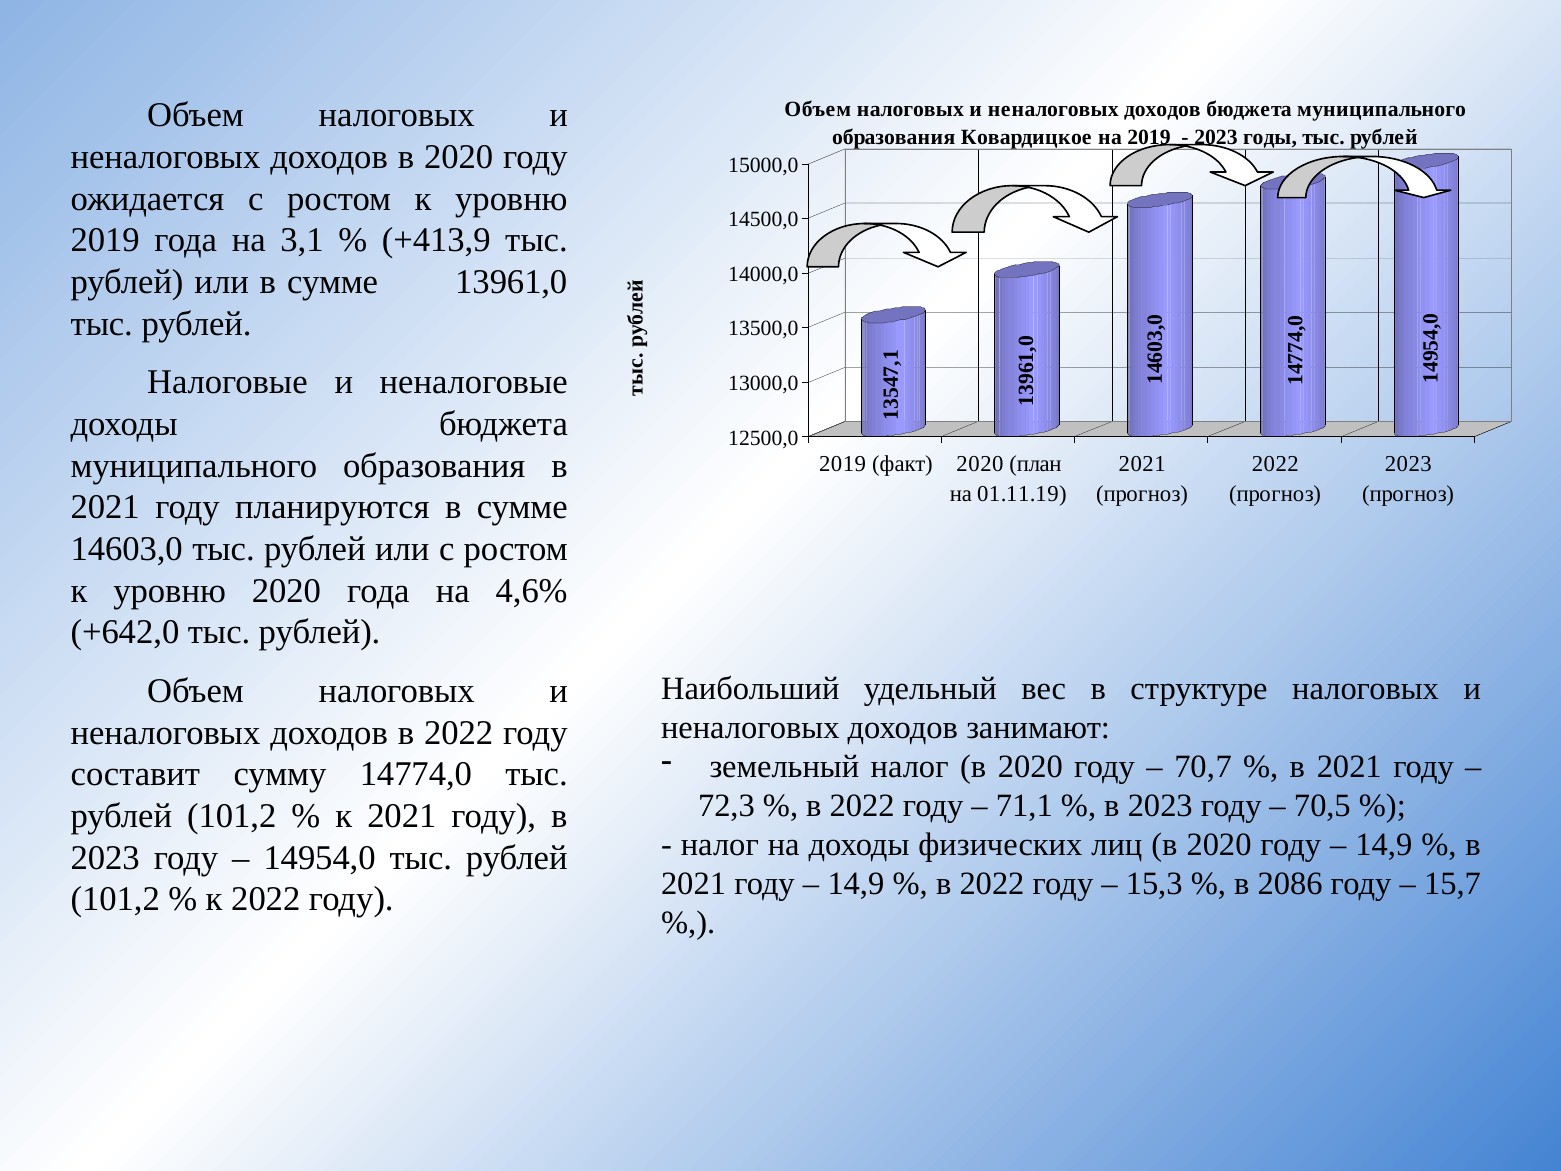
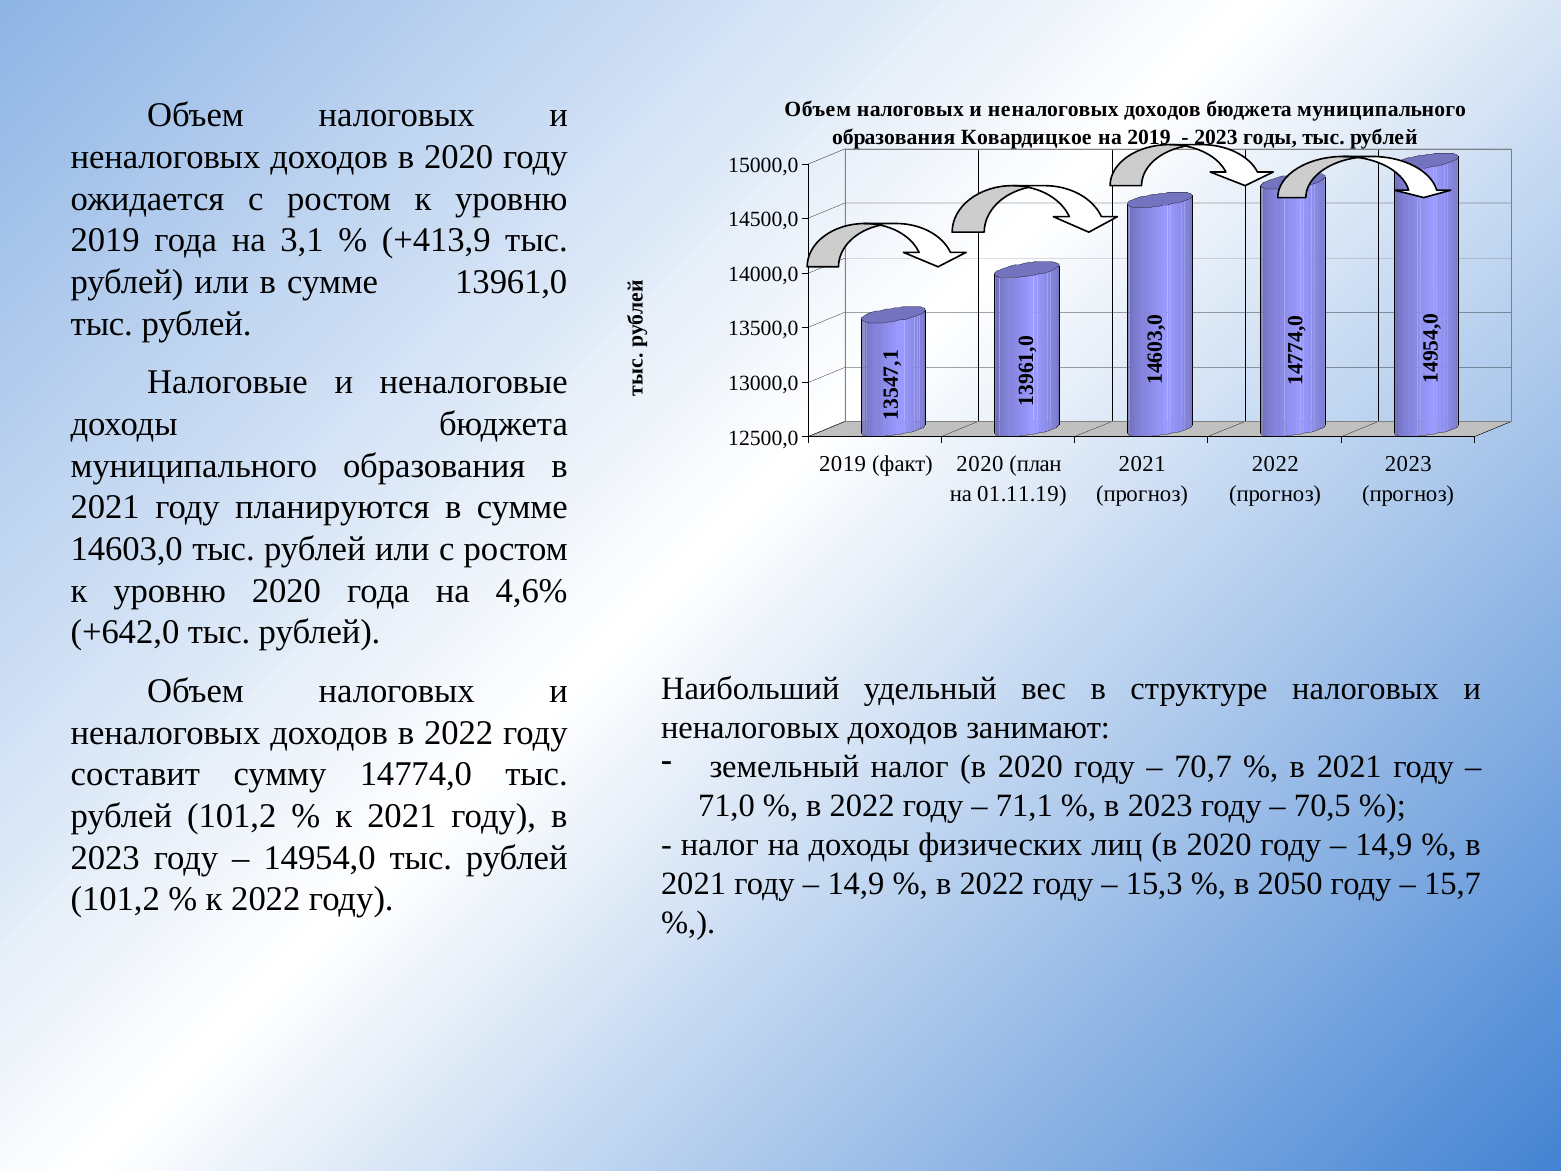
72,3: 72,3 -> 71,0
2086: 2086 -> 2050
